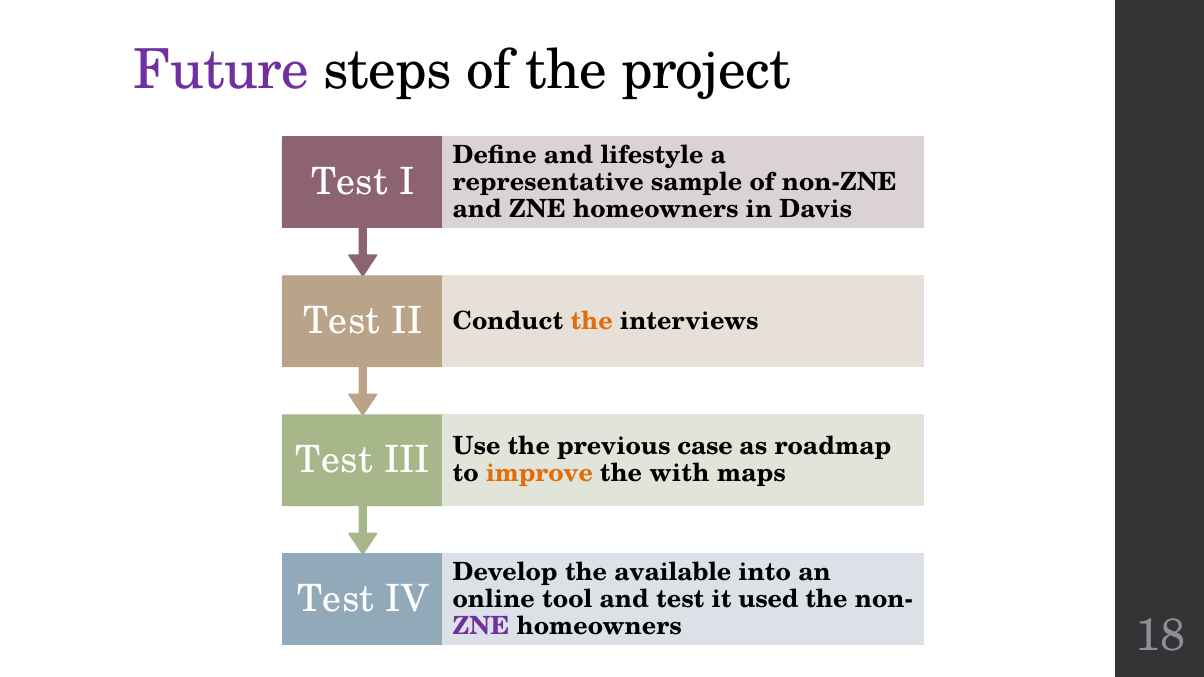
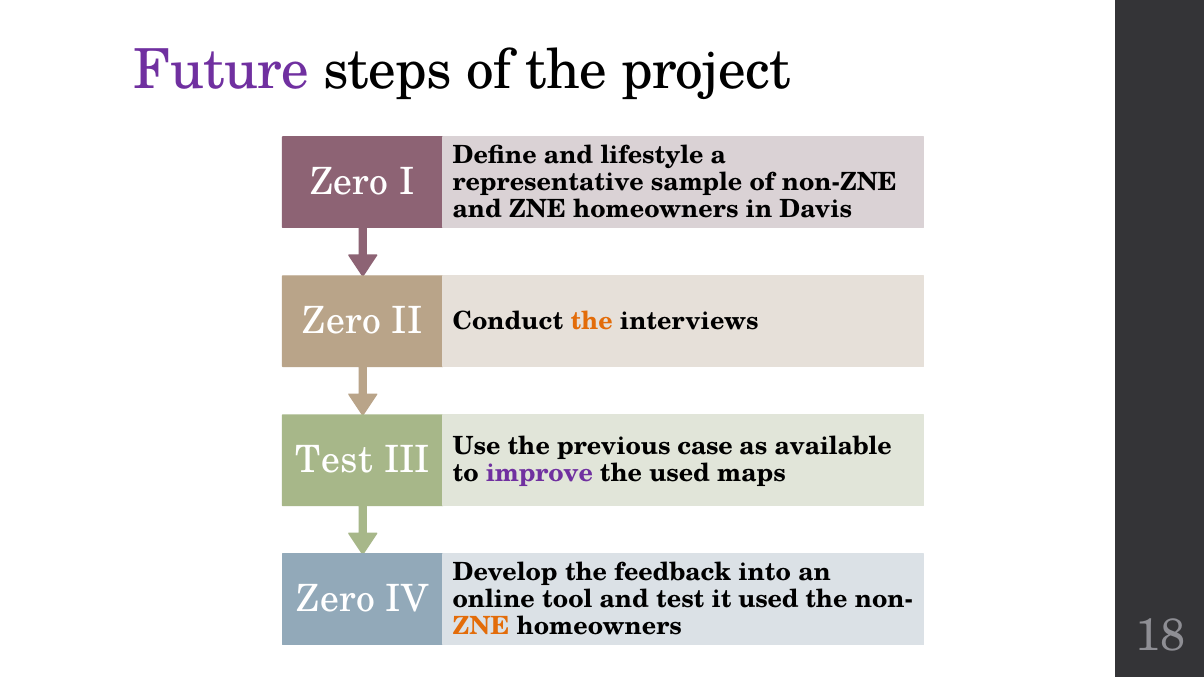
Test at (350, 182): Test -> Zero
Test at (342, 321): Test -> Zero
roadmap: roadmap -> available
improve colour: orange -> purple
the with: with -> used
available: available -> feedback
Test at (336, 599): Test -> Zero
ZNE at (481, 627) colour: purple -> orange
